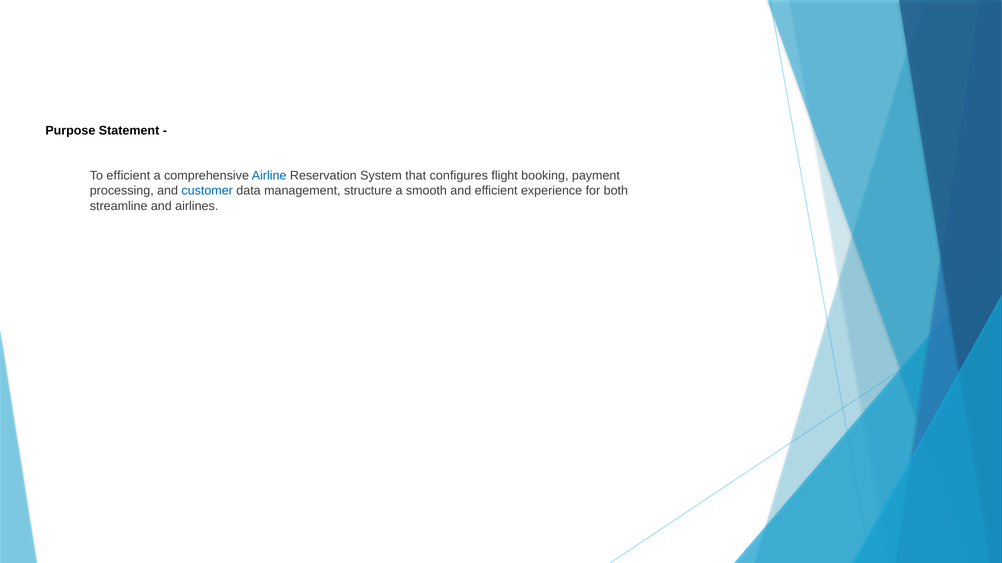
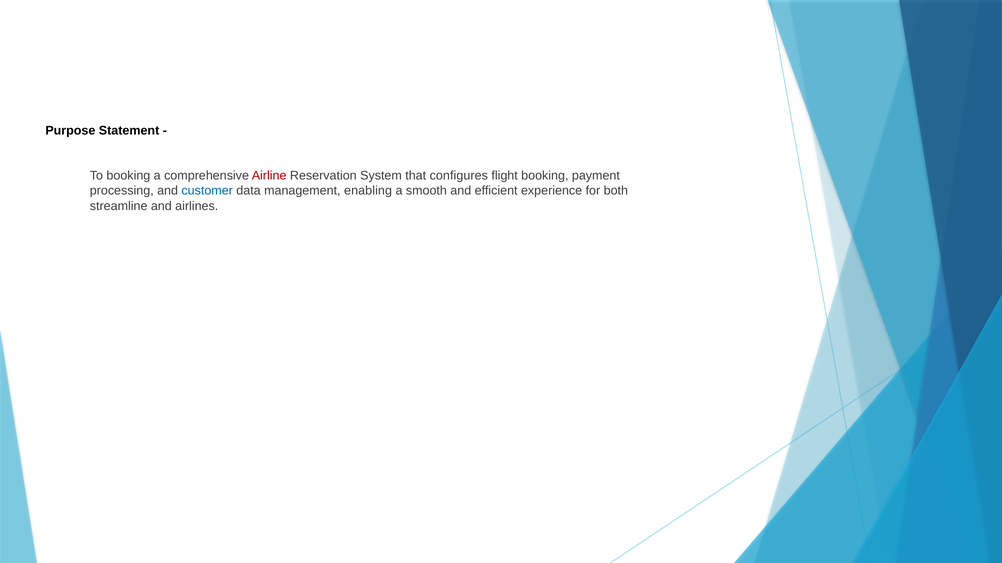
To efficient: efficient -> booking
Airline colour: blue -> red
structure: structure -> enabling
